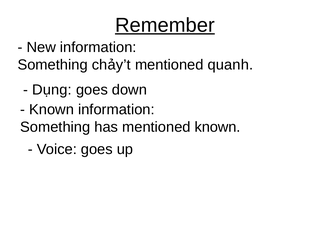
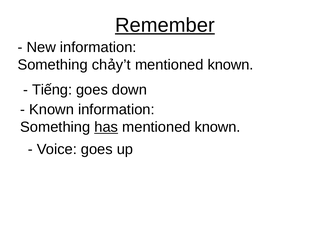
quanh at (230, 65): quanh -> known
Dụng: Dụng -> Tiếng
has underline: none -> present
